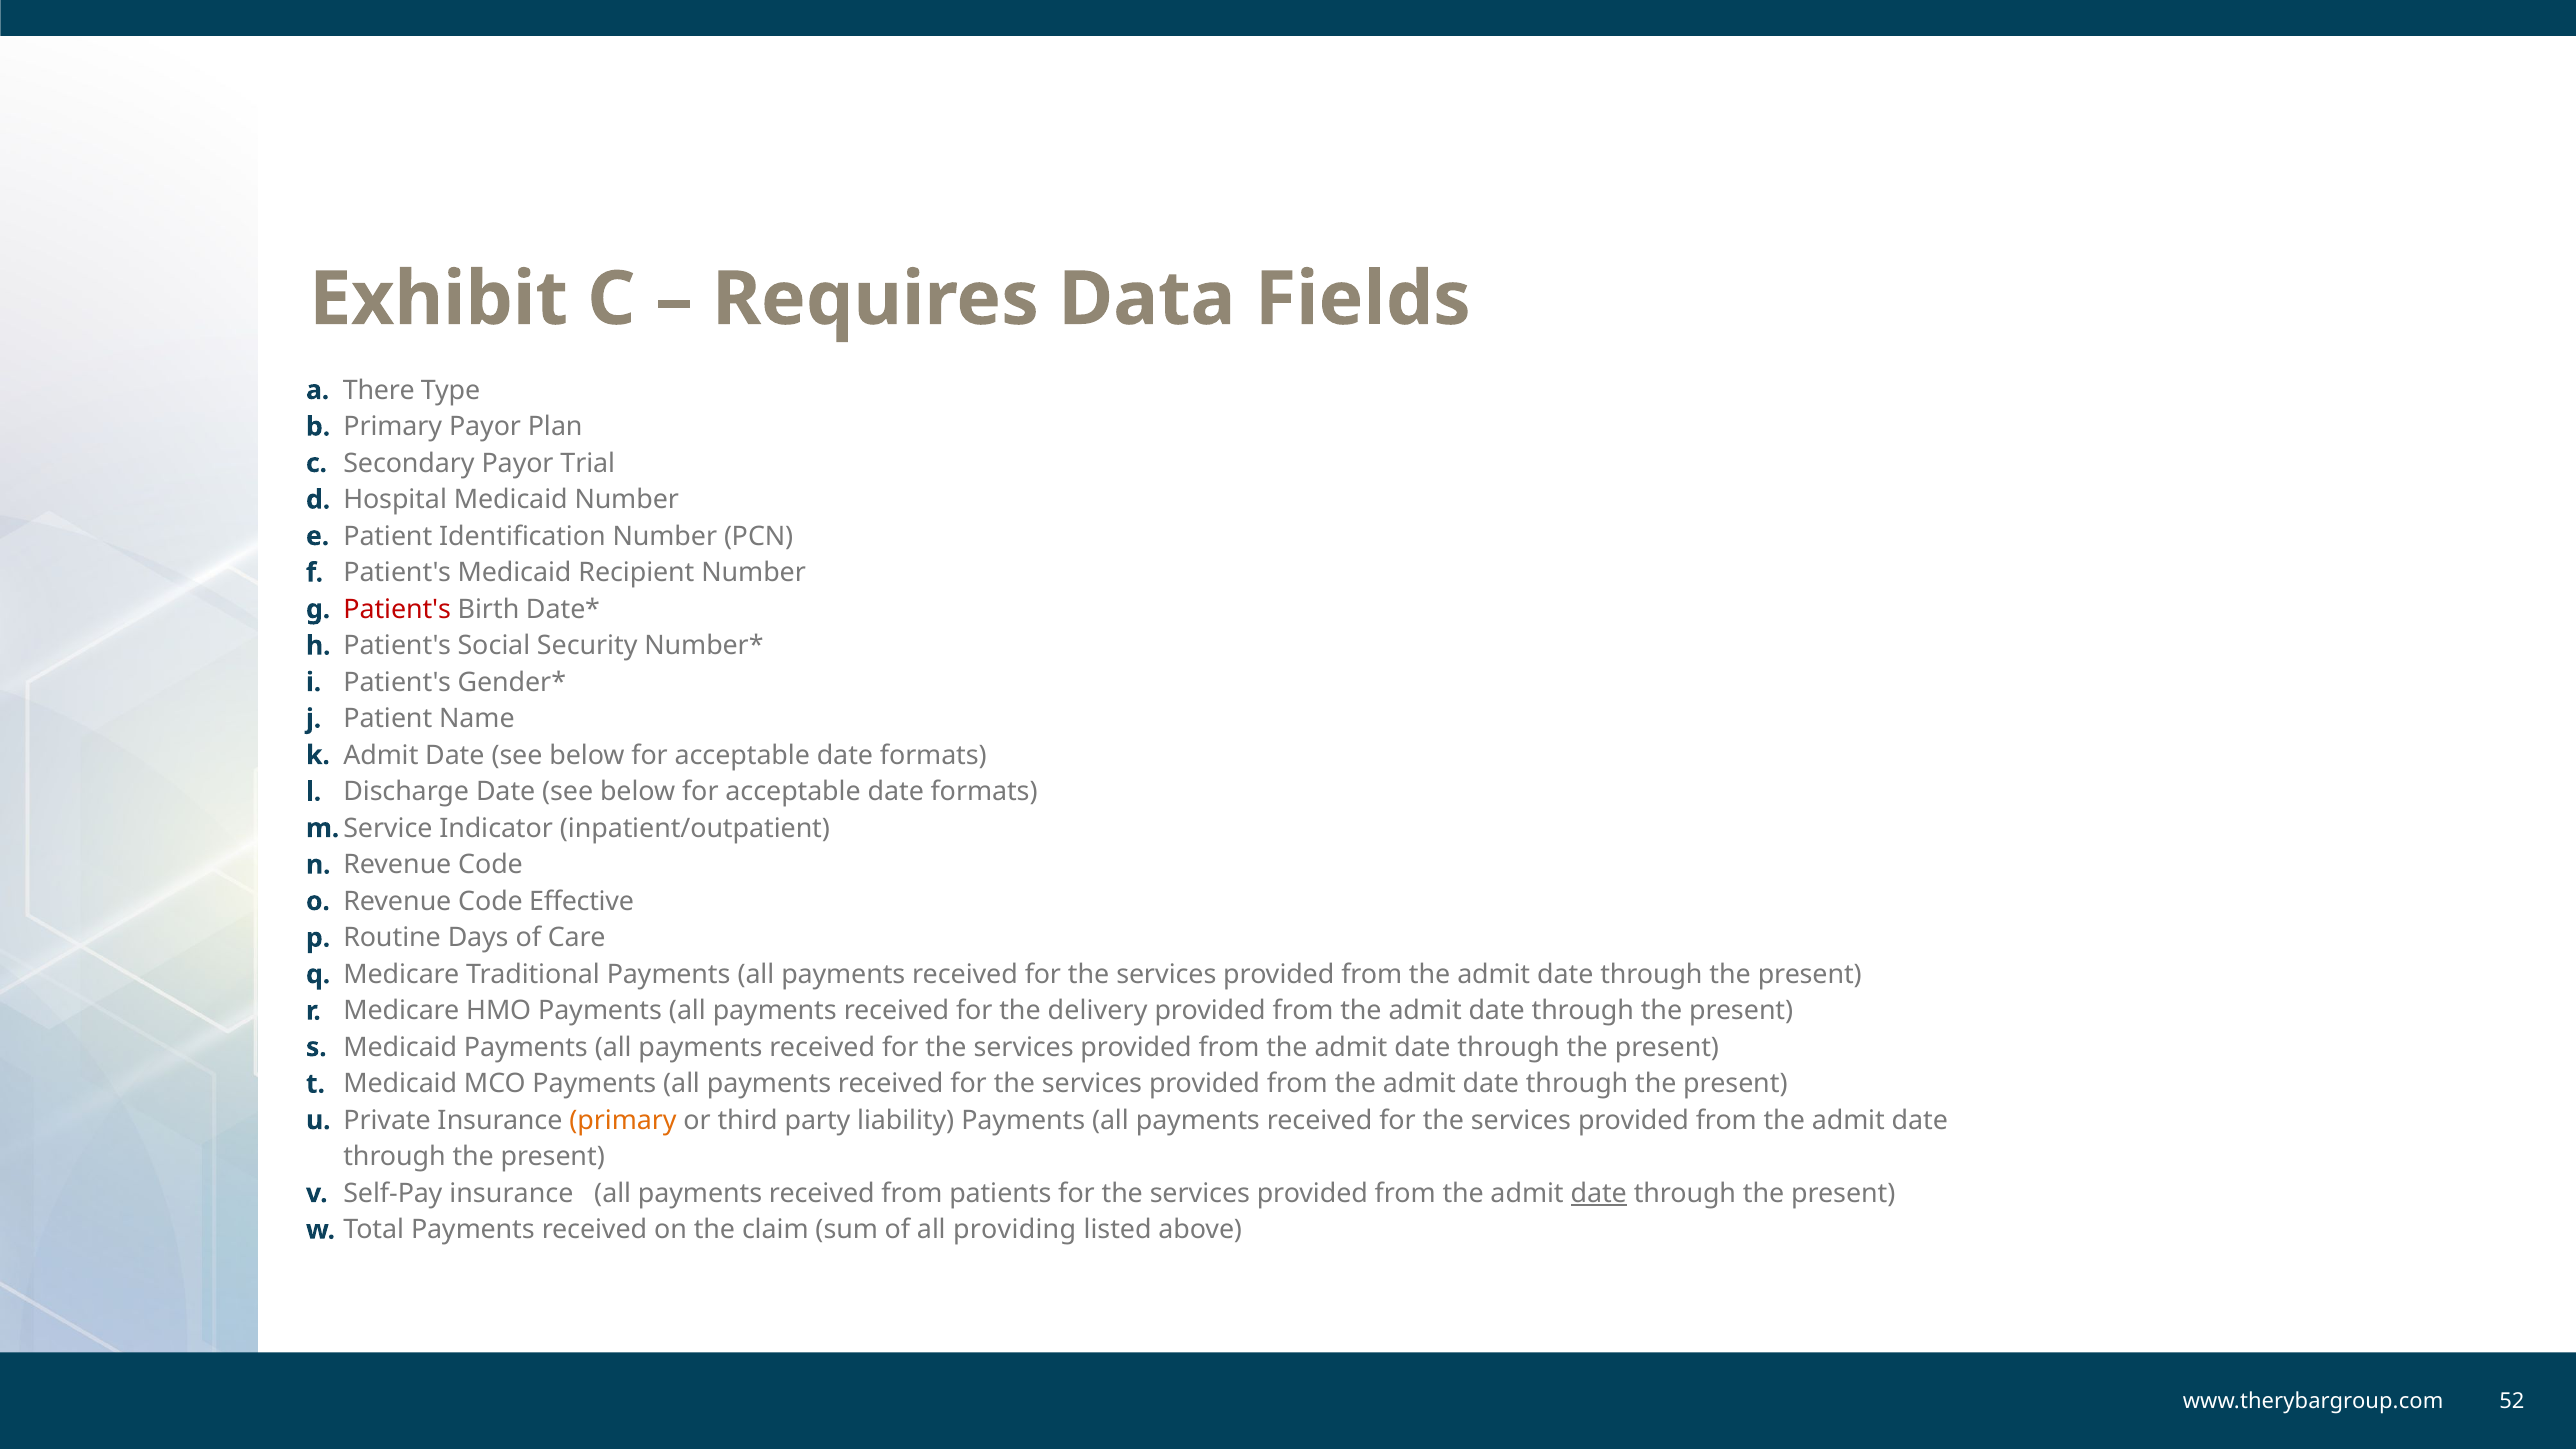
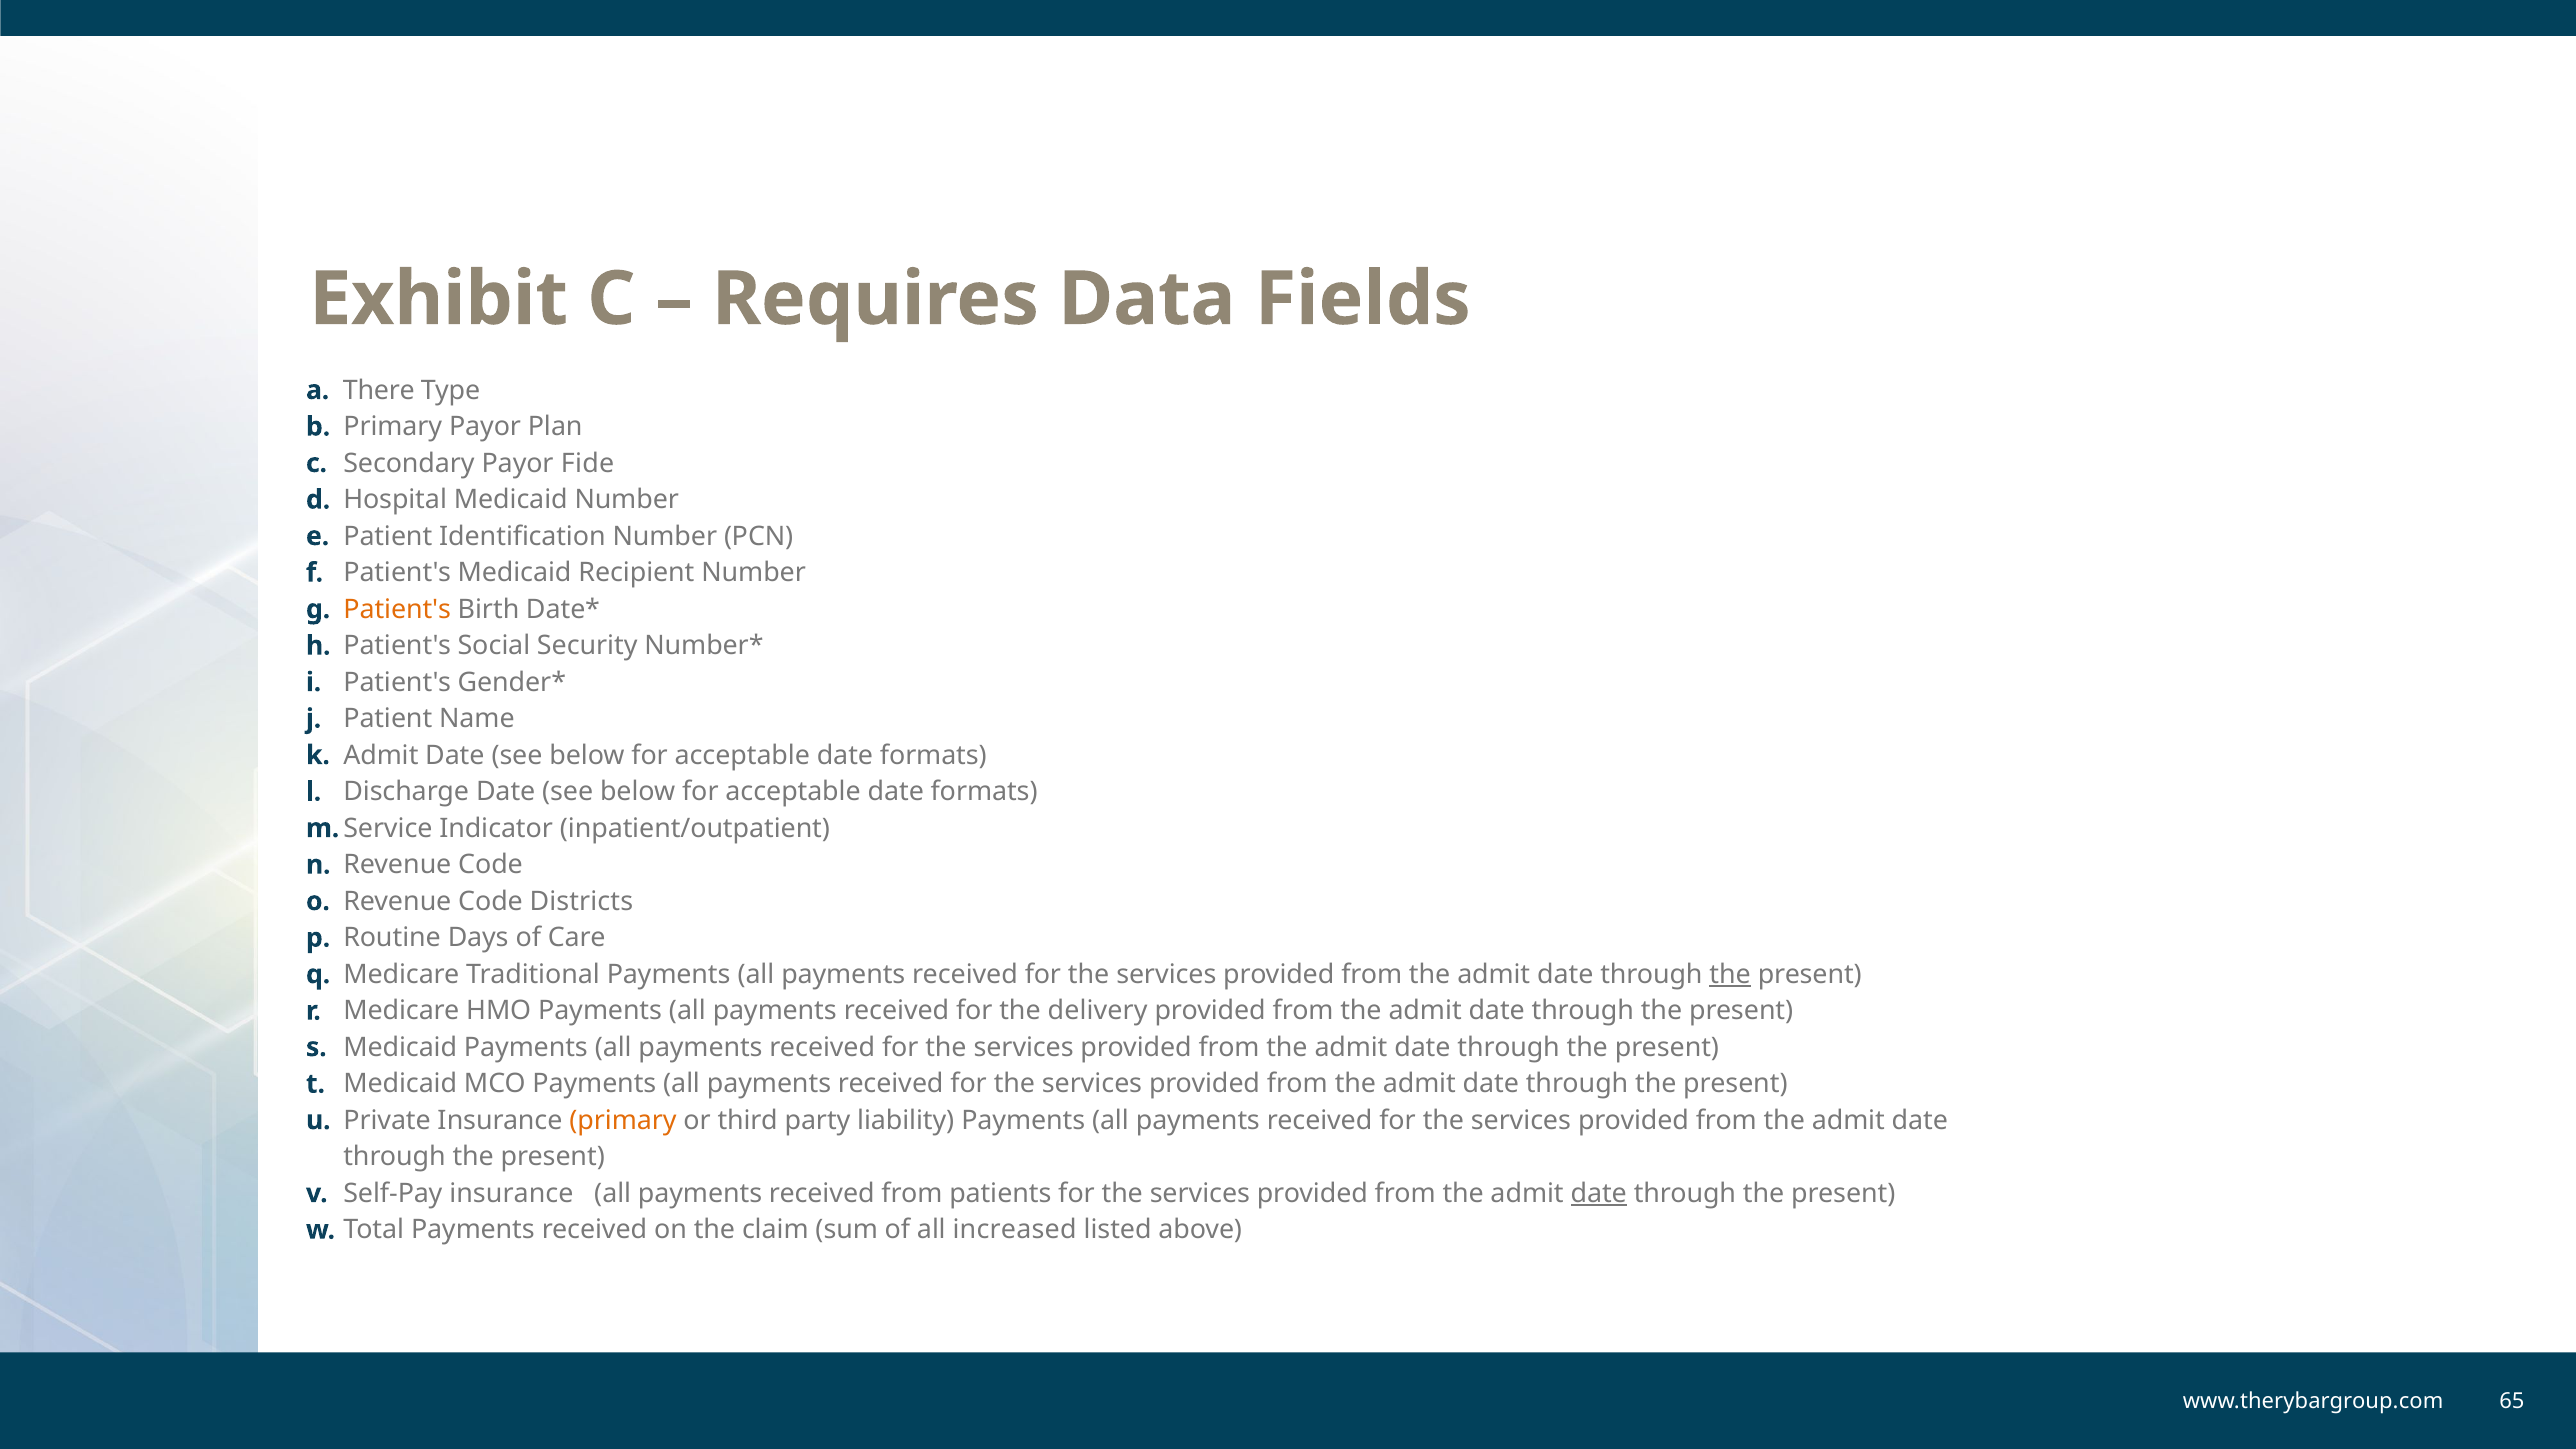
Trial: Trial -> Fide
Patient's at (397, 609) colour: red -> orange
Effective: Effective -> Districts
the at (1730, 974) underline: none -> present
providing: providing -> increased
52: 52 -> 65
